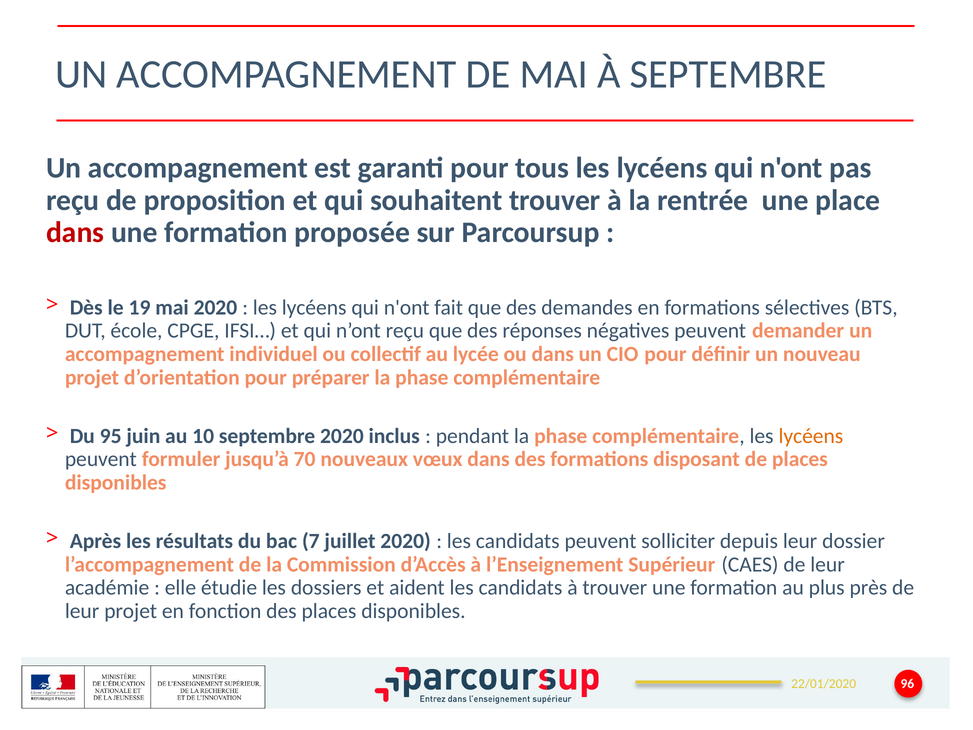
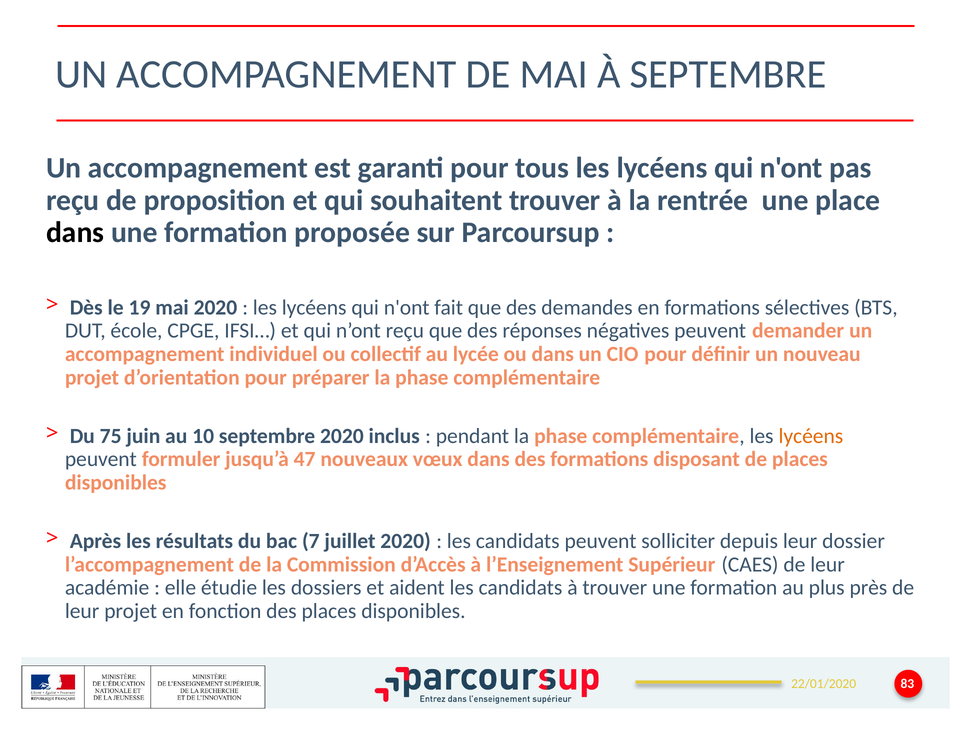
dans at (75, 232) colour: red -> black
95: 95 -> 75
70: 70 -> 47
96: 96 -> 83
